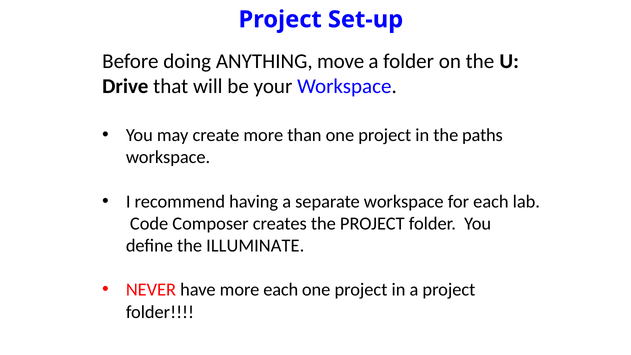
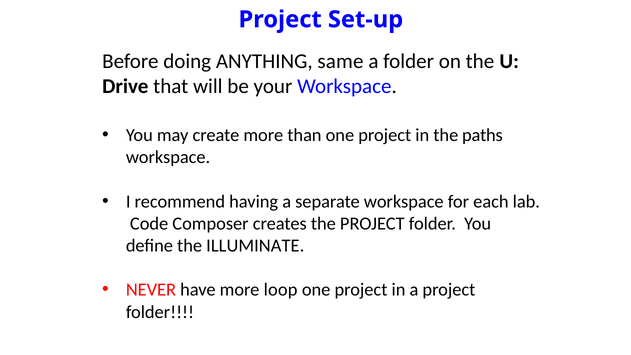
move: move -> same
more each: each -> loop
